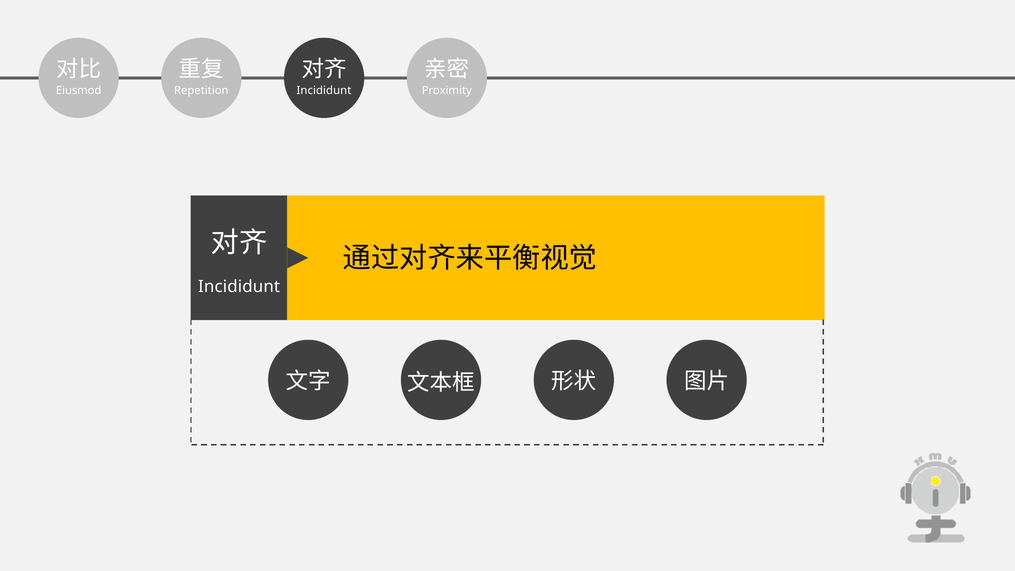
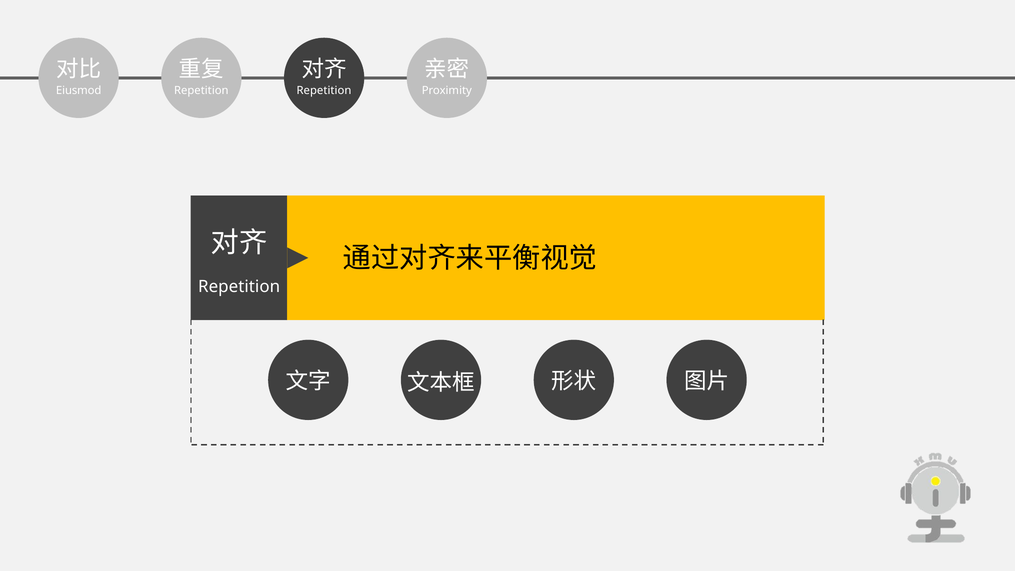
Incididunt at (324, 91): Incididunt -> Repetition
Incididunt at (239, 287): Incididunt -> Repetition
